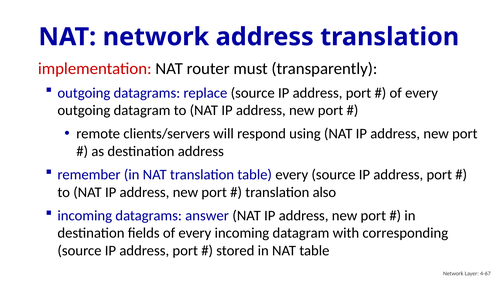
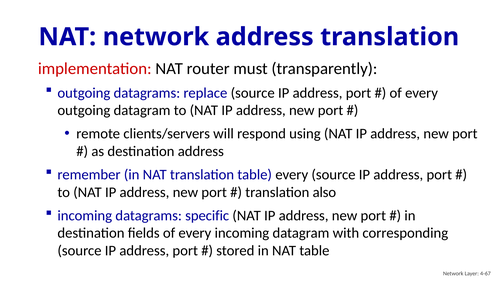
answer: answer -> specific
